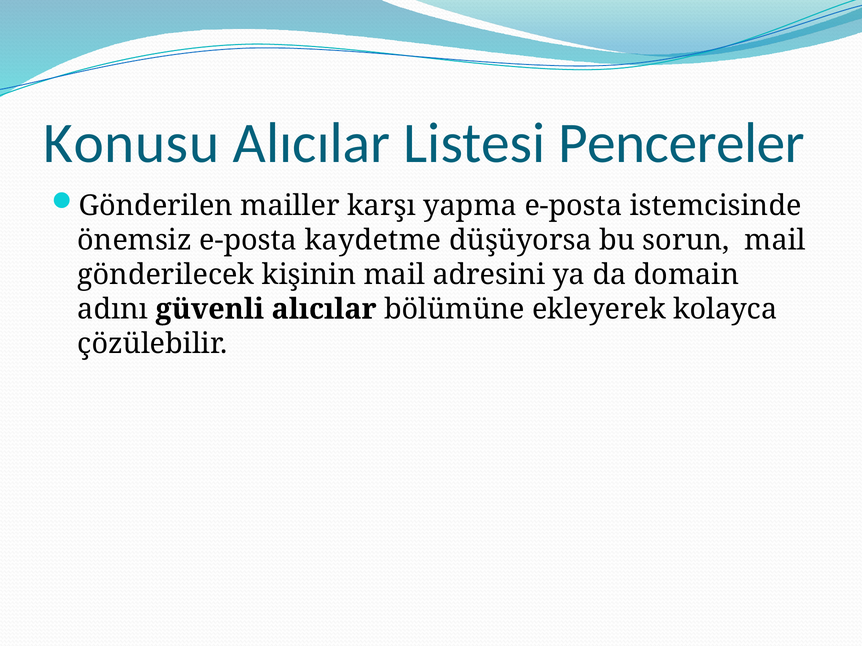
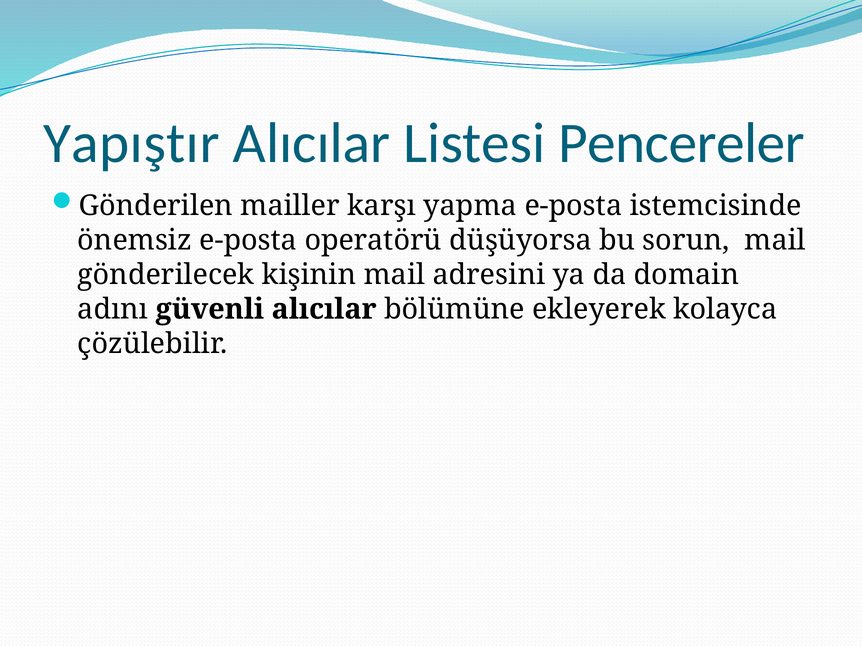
Konusu: Konusu -> Yapıştır
kaydetme: kaydetme -> operatörü
